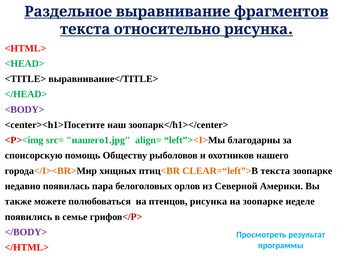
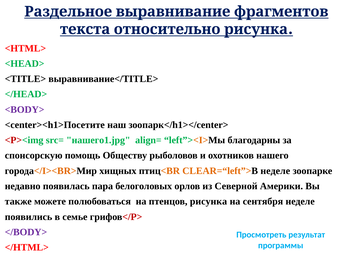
CLEAR=“left”>В текста: текста -> неделе
на зоопарке: зоопарке -> сентября
